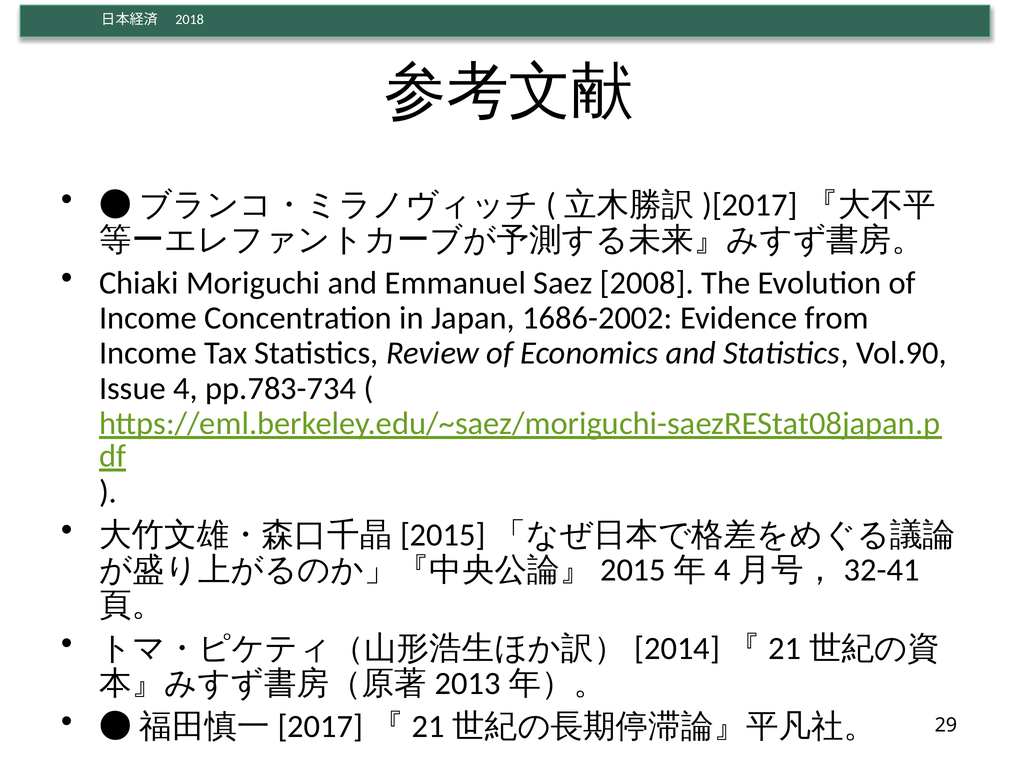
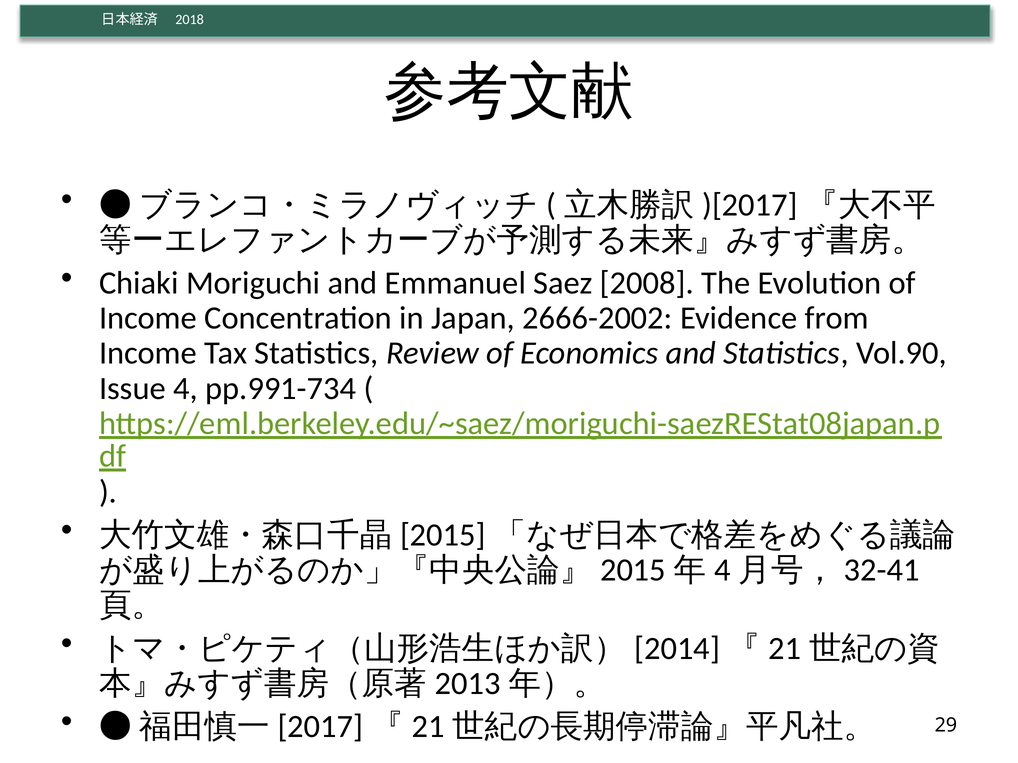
1686-2002: 1686-2002 -> 2666-2002
pp.783-734: pp.783-734 -> pp.991-734
